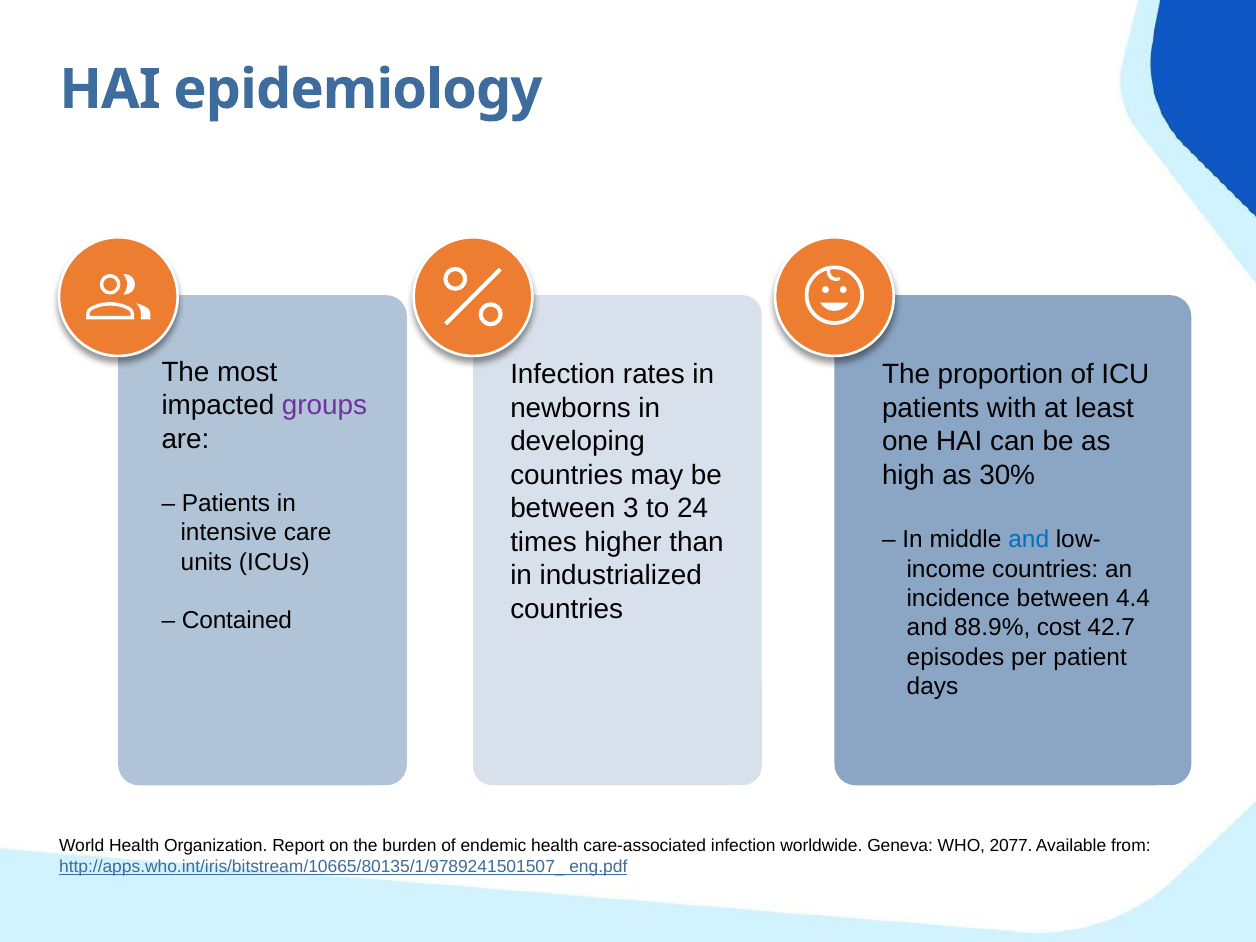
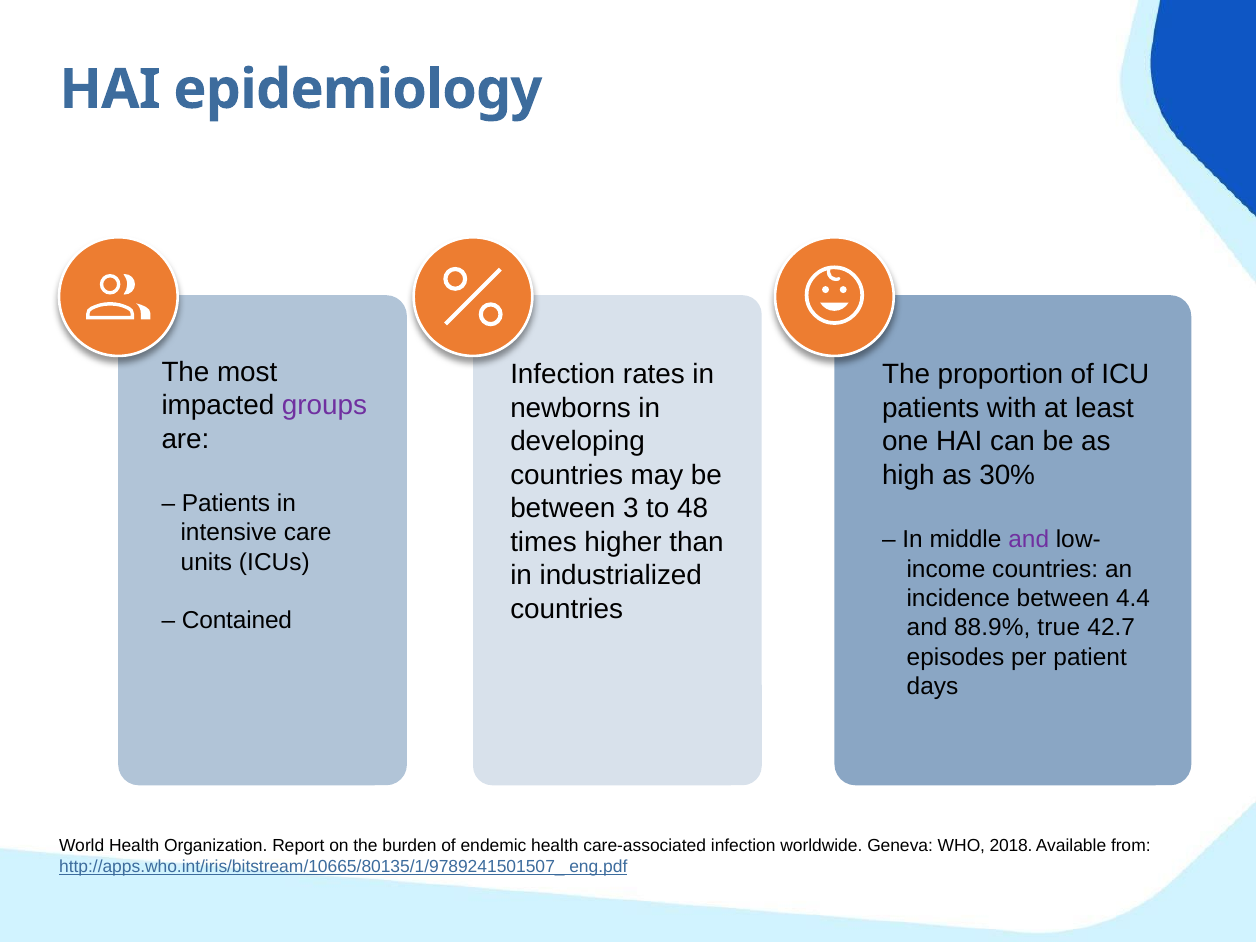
24: 24 -> 48
and at (1029, 540) colour: blue -> purple
cost: cost -> true
2077: 2077 -> 2018
